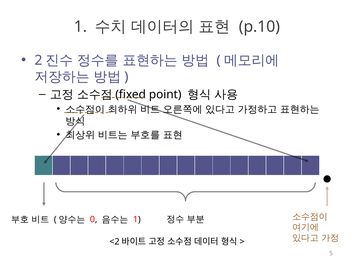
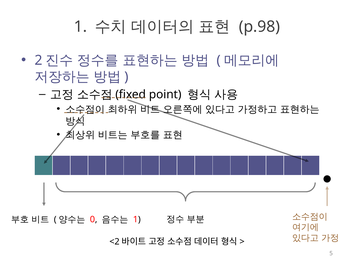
p.10: p.10 -> p.98
